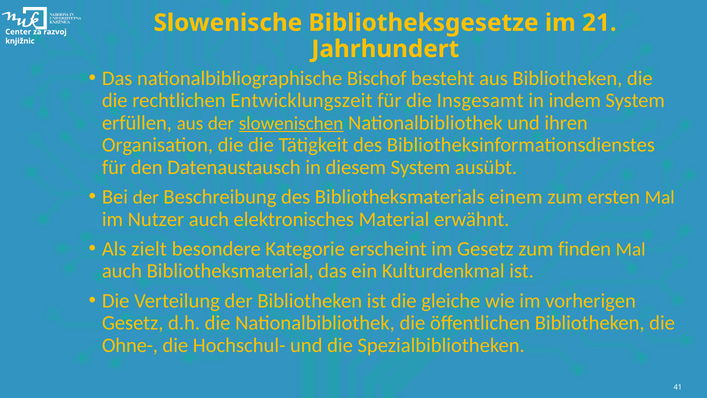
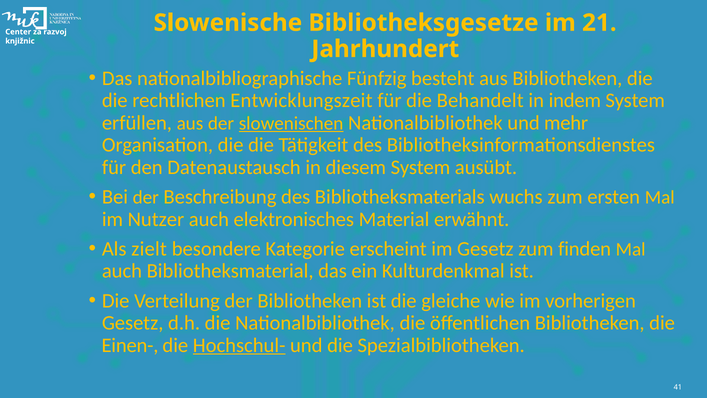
Bischof: Bischof -> Fünfzig
Insgesamt: Insgesamt -> Behandelt
ihren: ihren -> mehr
einem: einem -> wuchs
Ohne-: Ohne- -> Einen-
Hochschul- underline: none -> present
